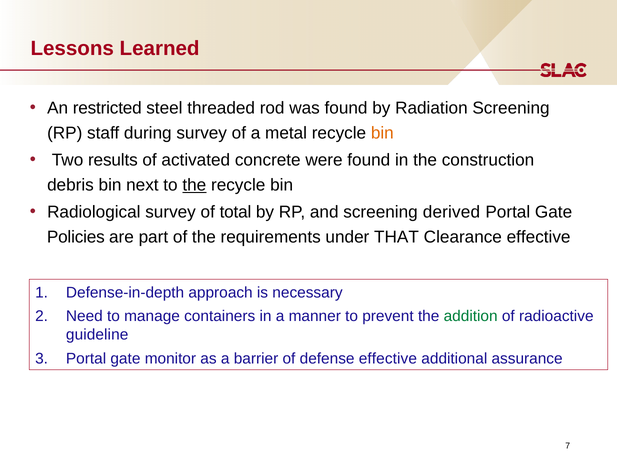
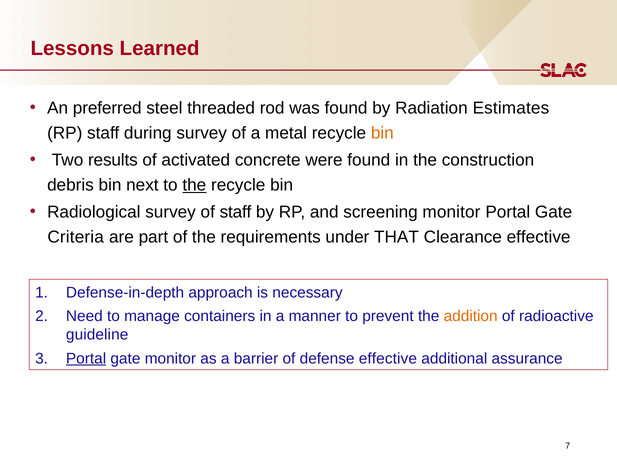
restricted: restricted -> preferred
Radiation Screening: Screening -> Estimates
of total: total -> staff
screening derived: derived -> monitor
Policies: Policies -> Criteria
addition colour: green -> orange
Portal at (86, 358) underline: none -> present
